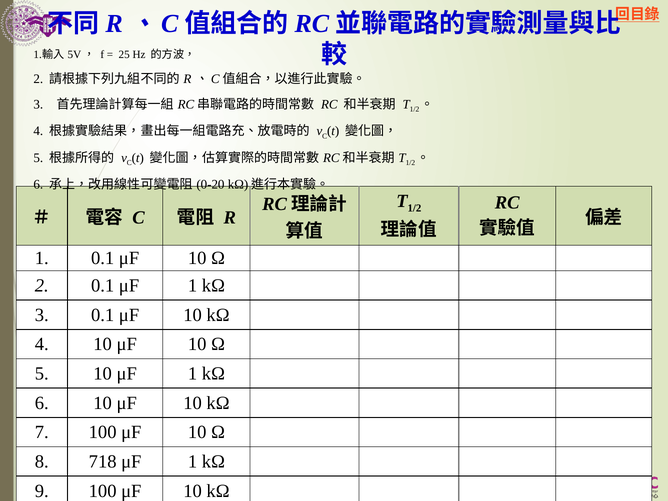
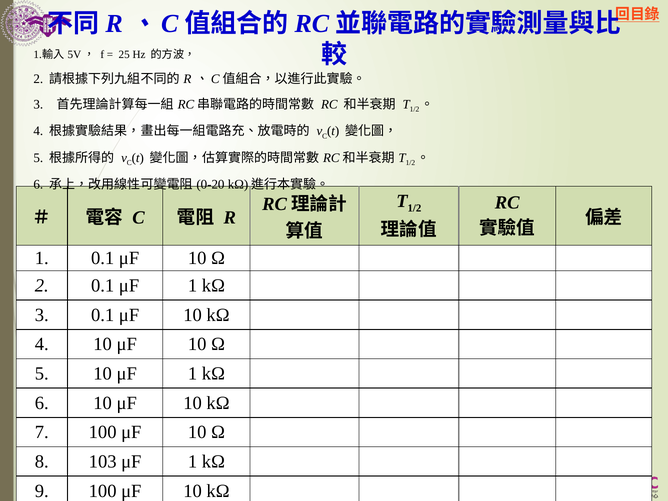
718: 718 -> 103
